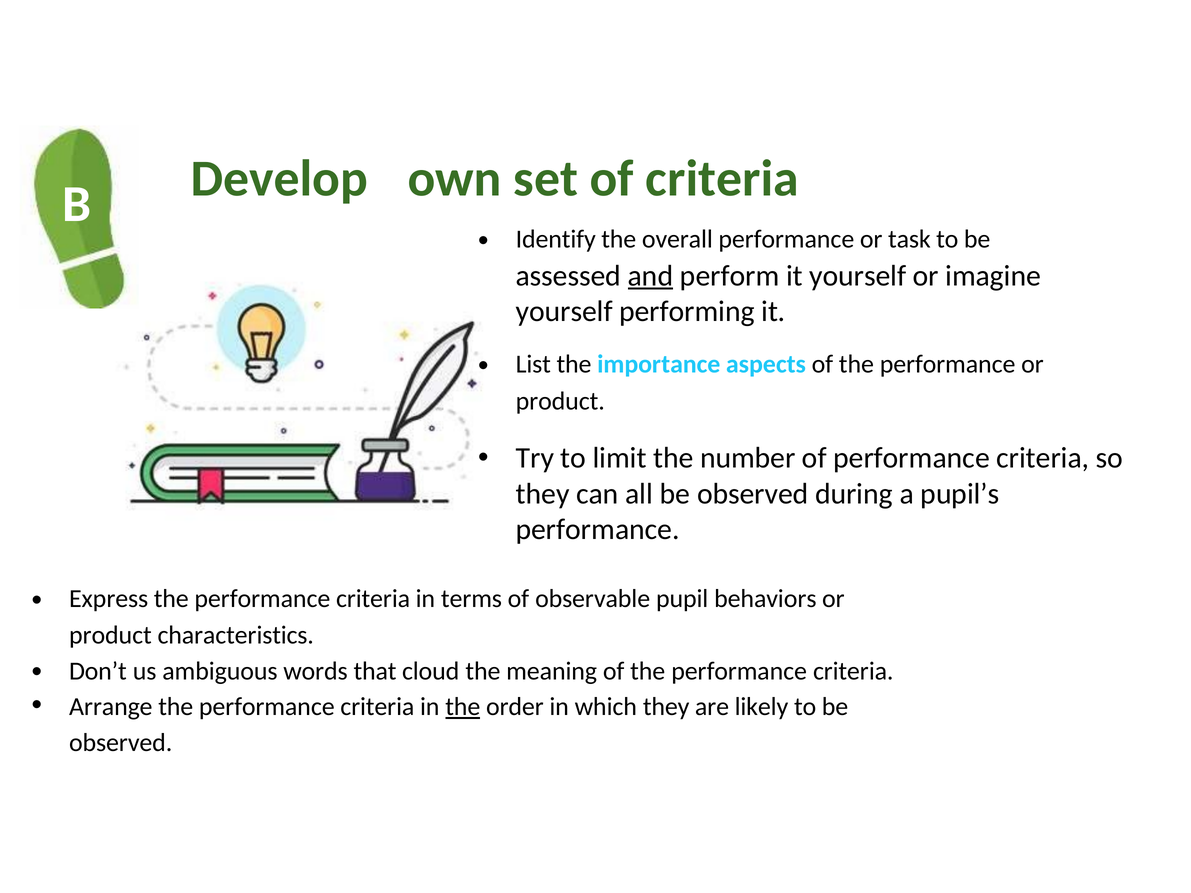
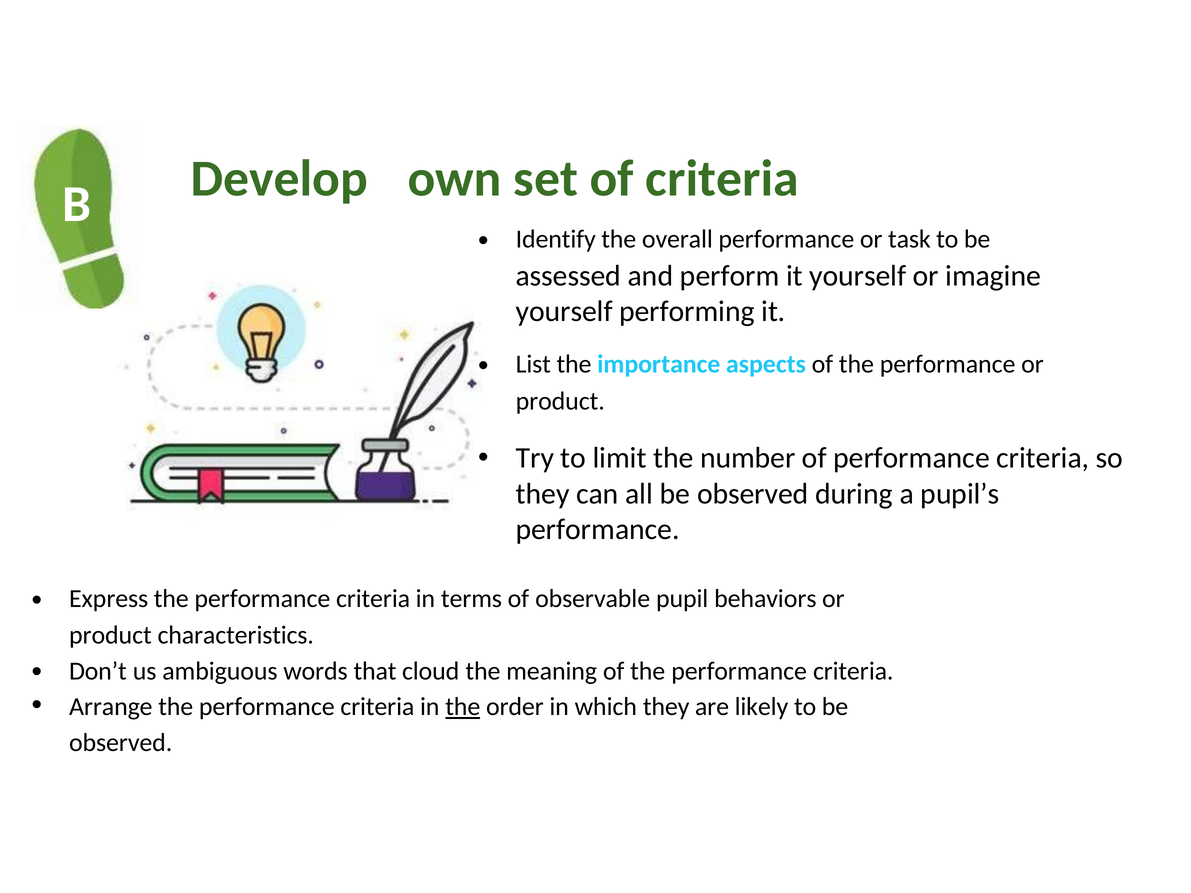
and underline: present -> none
